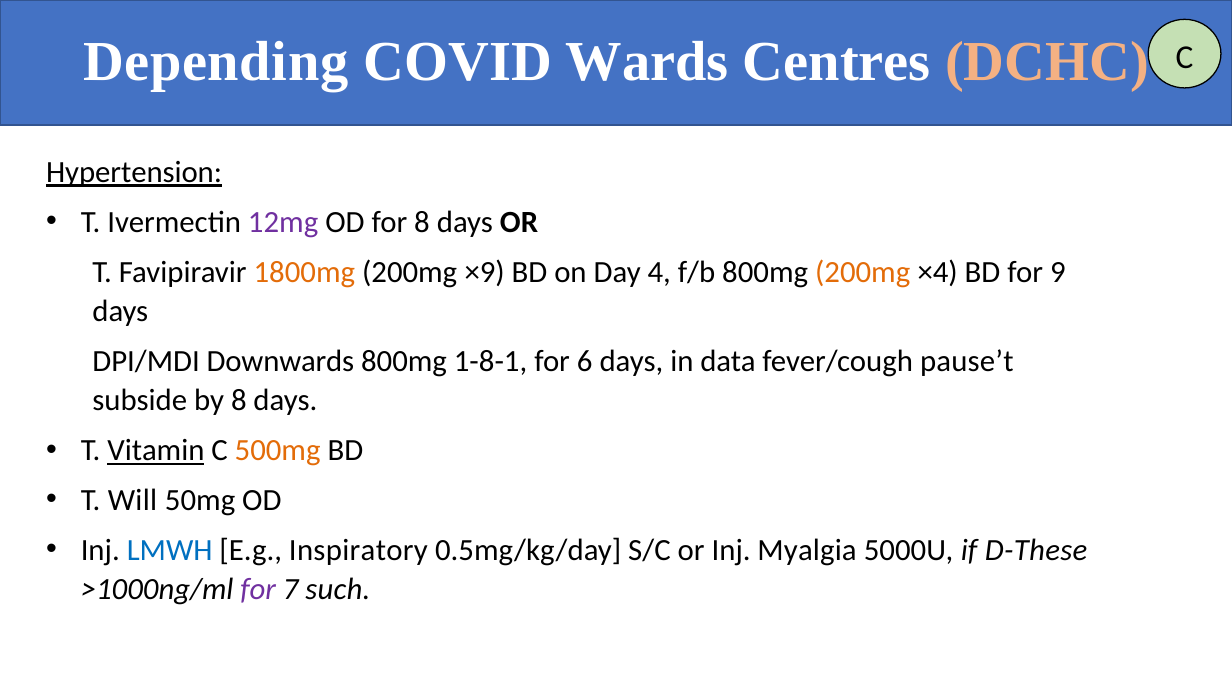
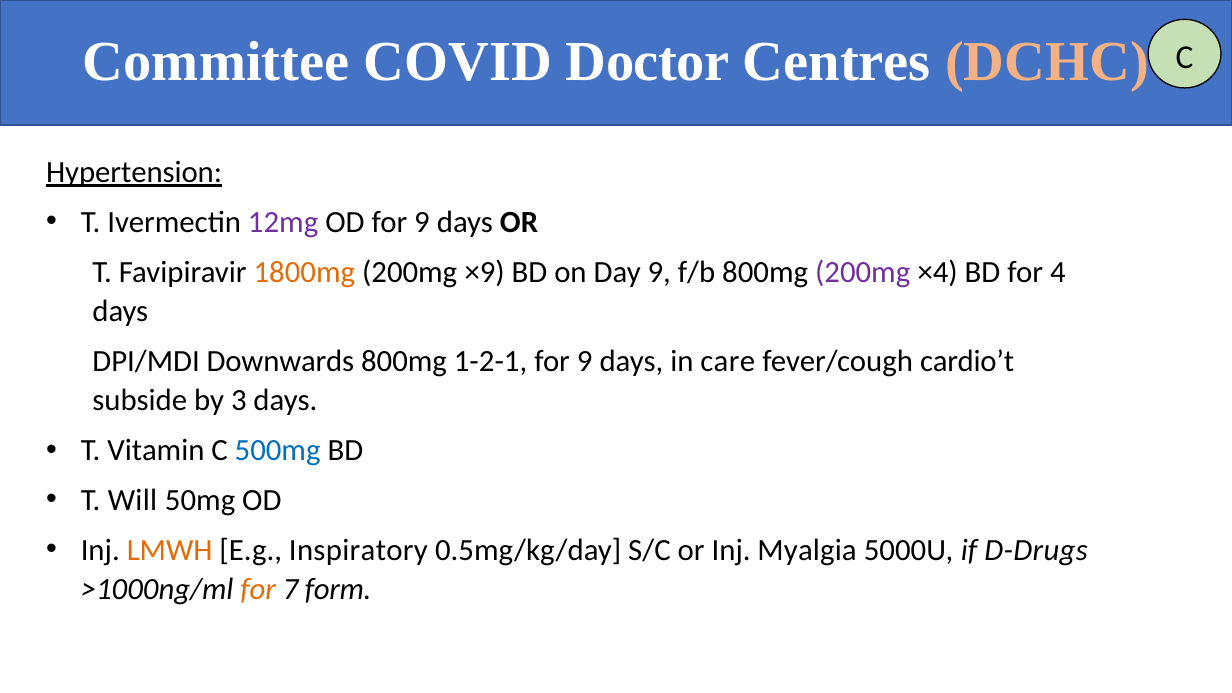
Depending: Depending -> Committee
Wards: Wards -> Doctor
OD for 8: 8 -> 9
Day 4: 4 -> 9
200mg at (863, 272) colour: orange -> purple
9: 9 -> 4
1-8-1: 1-8-1 -> 1-2-1
6 at (585, 361): 6 -> 9
data: data -> care
pause’t: pause’t -> cardio’t
by 8: 8 -> 3
Vitamin underline: present -> none
500mg colour: orange -> blue
LMWH colour: blue -> orange
D-These: D-These -> D-Drugs
for at (258, 590) colour: purple -> orange
such: such -> form
